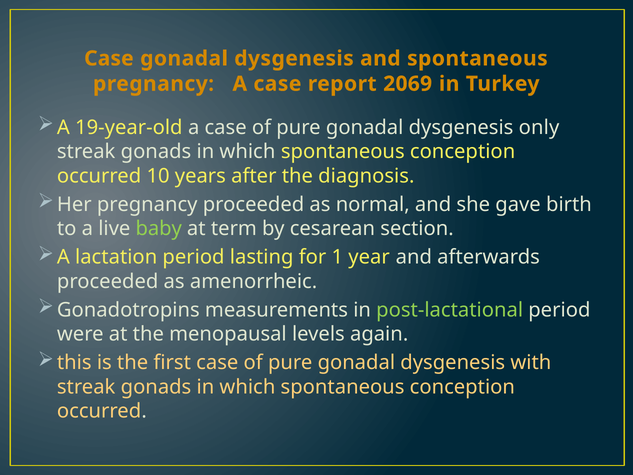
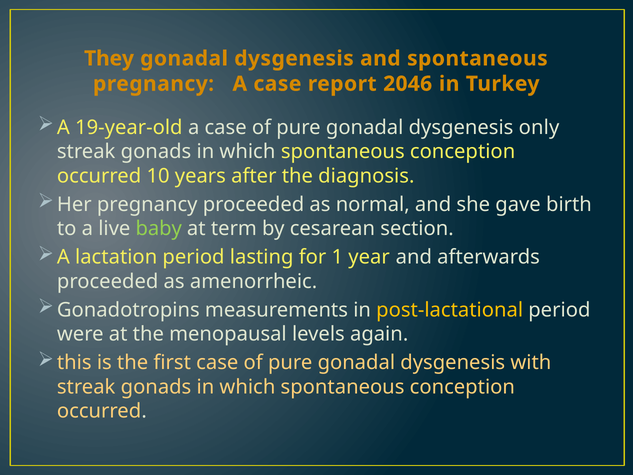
Case at (109, 58): Case -> They
2069: 2069 -> 2046
post-lactational colour: light green -> yellow
